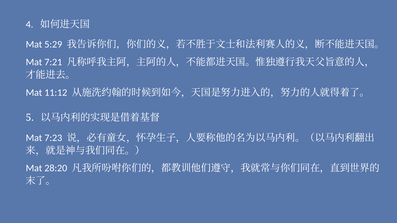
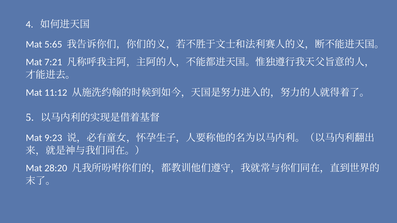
5:29: 5:29 -> 5:65
7:23: 7:23 -> 9:23
